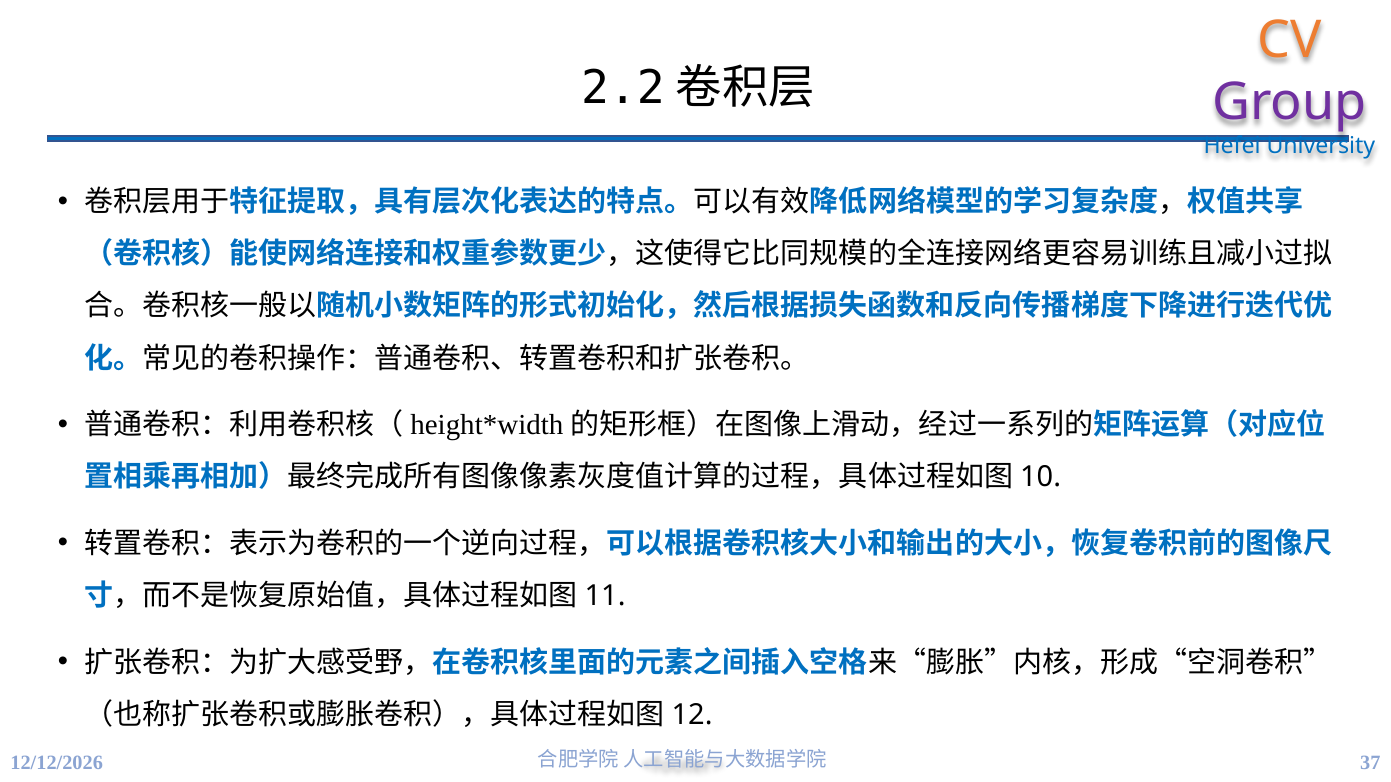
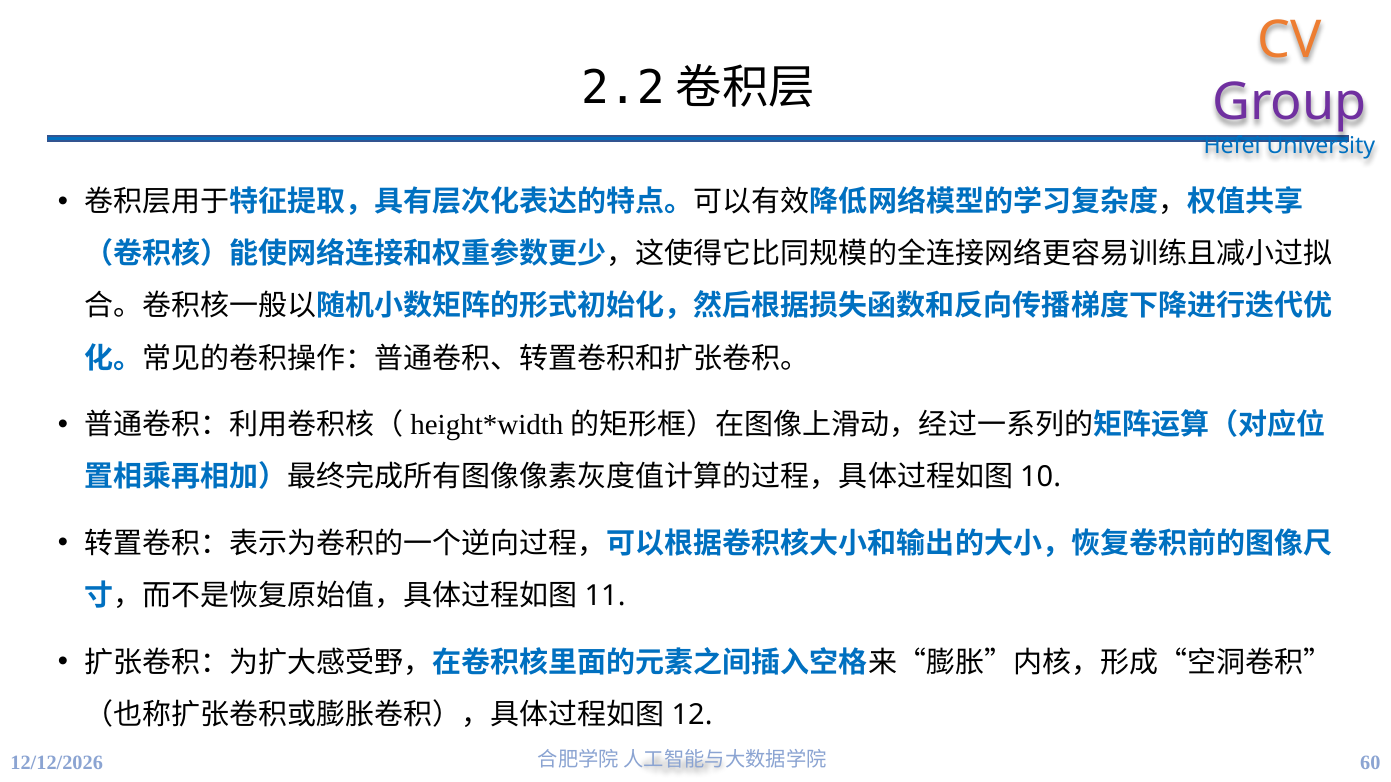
37: 37 -> 60
